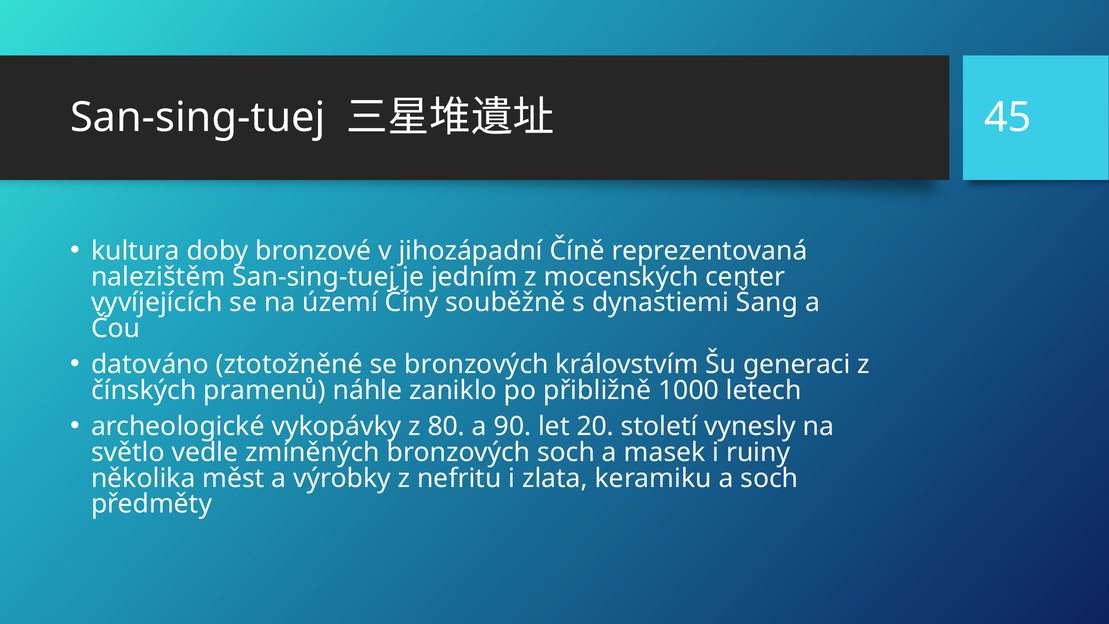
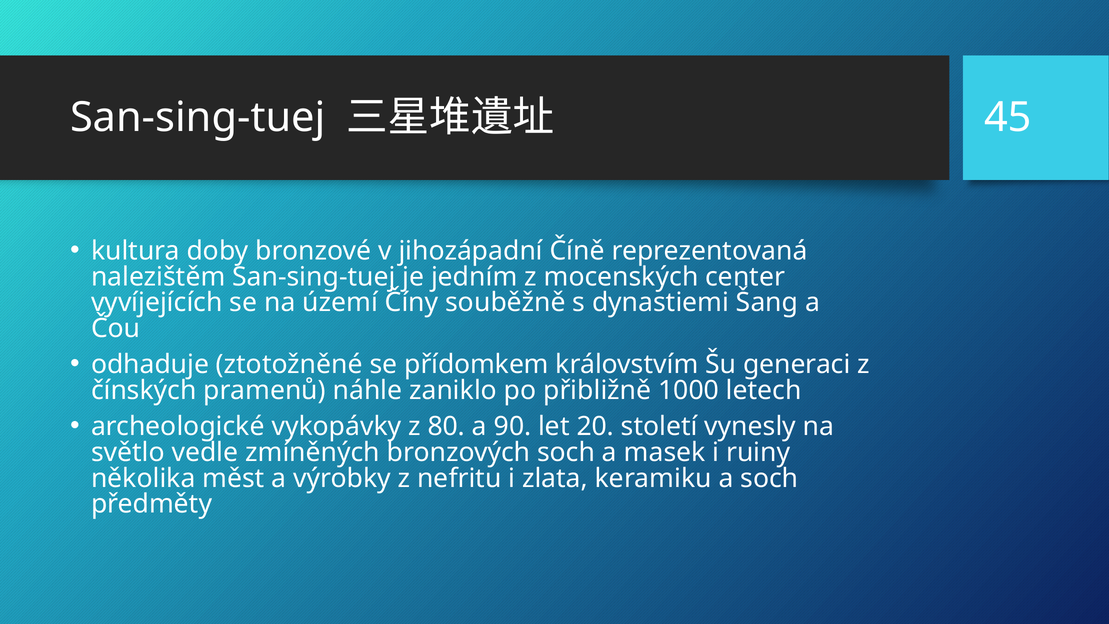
datováno: datováno -> odhaduje
se bronzových: bronzových -> přídomkem
